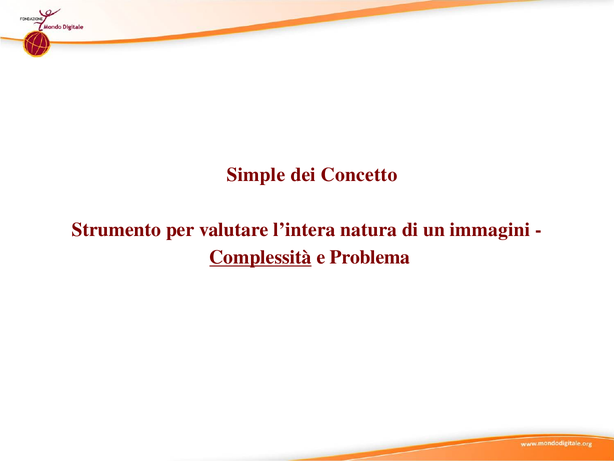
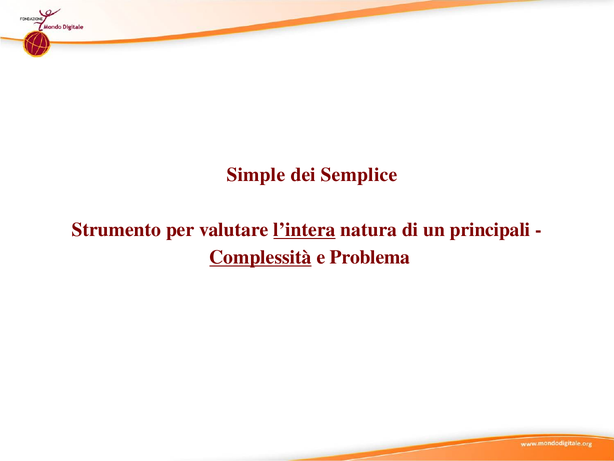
Concetto: Concetto -> Semplice
l’intera underline: none -> present
immagini: immagini -> principali
